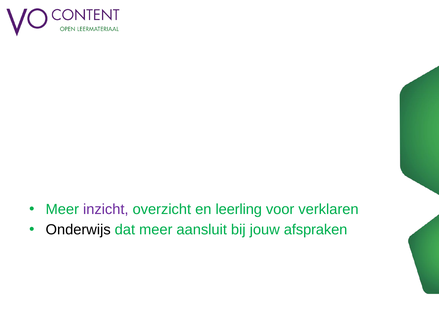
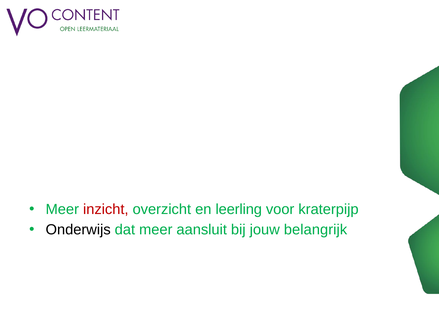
inzicht colour: purple -> red
verklaren: verklaren -> kraterpijp
afspraken: afspraken -> belangrijk
